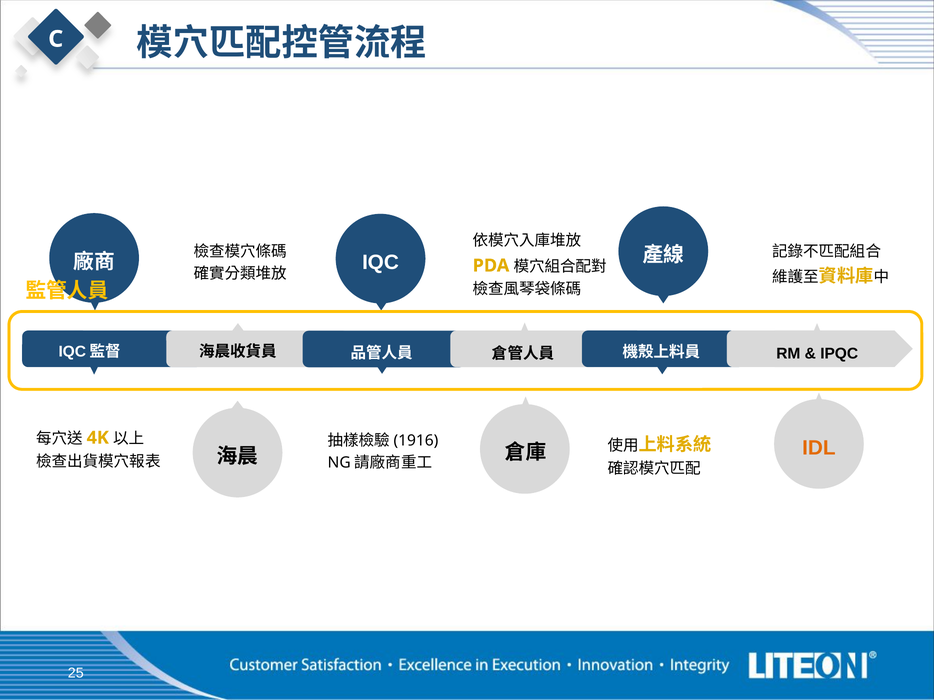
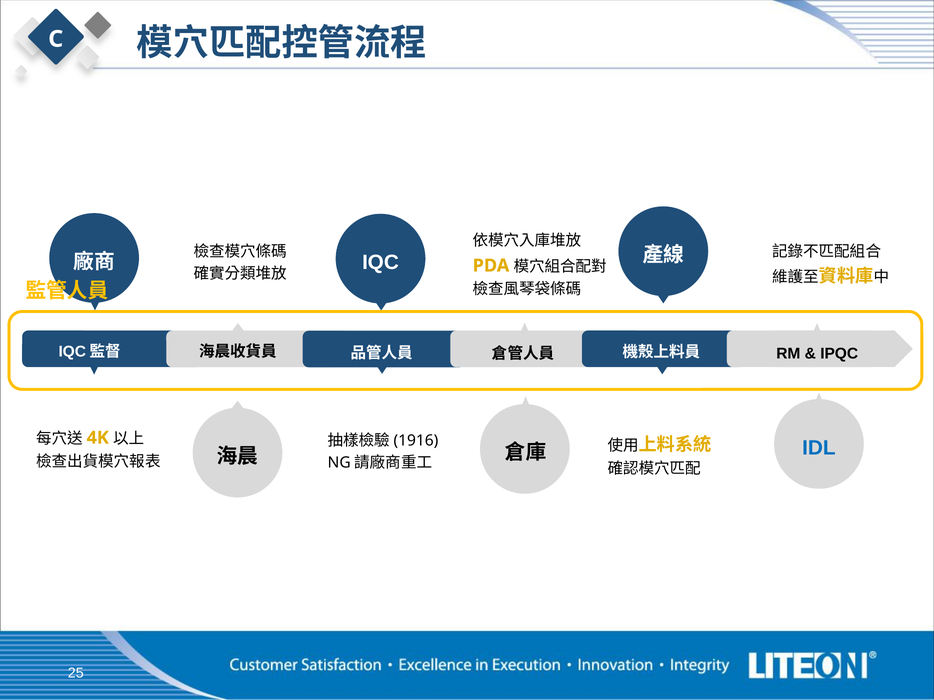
IDL colour: orange -> blue
